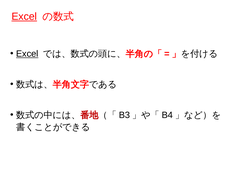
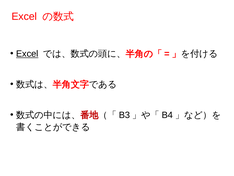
Excel at (24, 16) underline: present -> none
